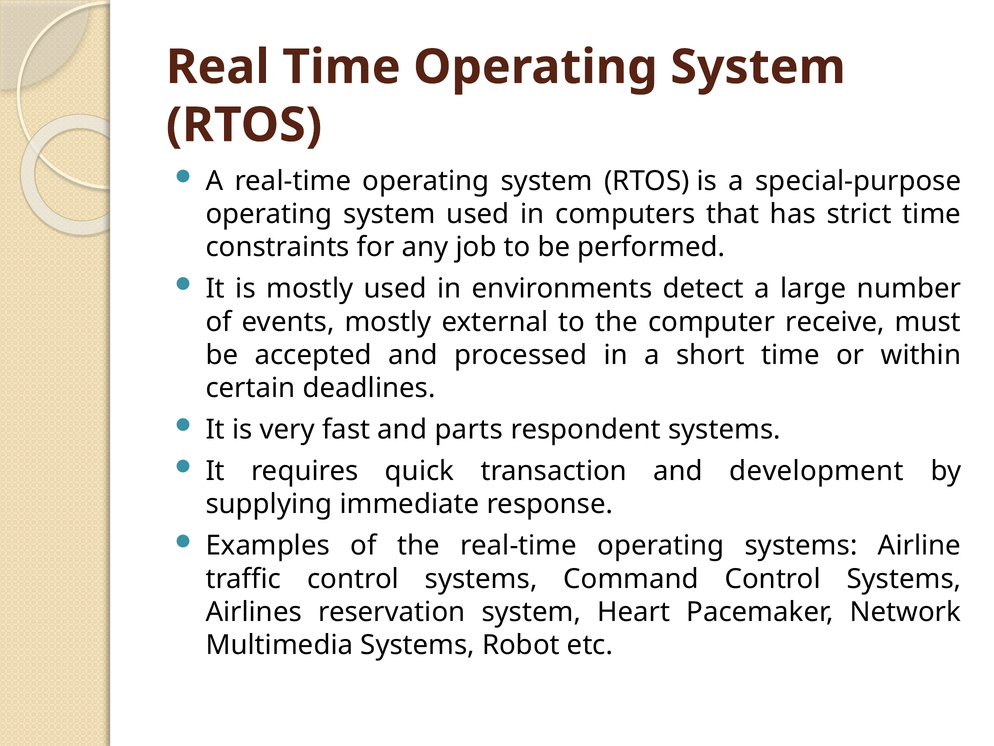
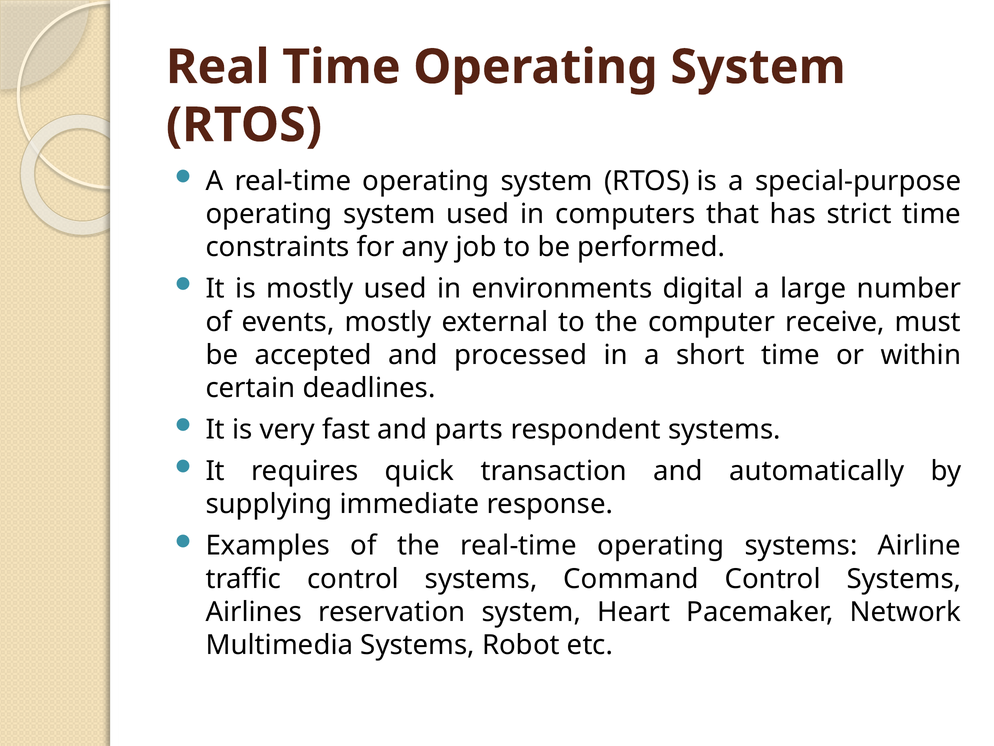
detect: detect -> digital
development: development -> automatically
